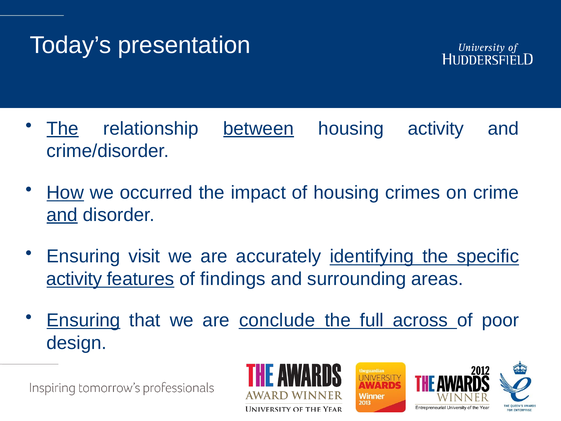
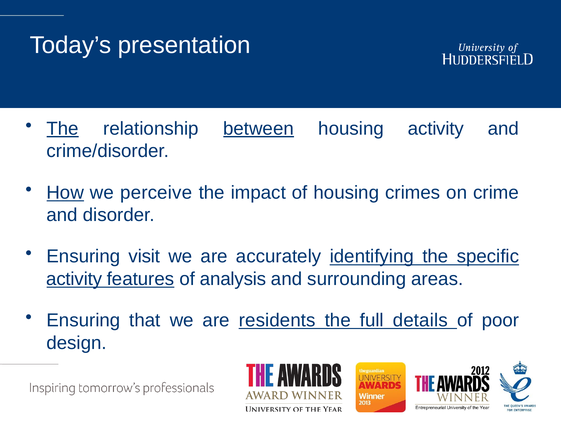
occurred: occurred -> perceive
and at (62, 215) underline: present -> none
findings: findings -> analysis
Ensuring at (83, 320) underline: present -> none
conclude: conclude -> residents
across: across -> details
